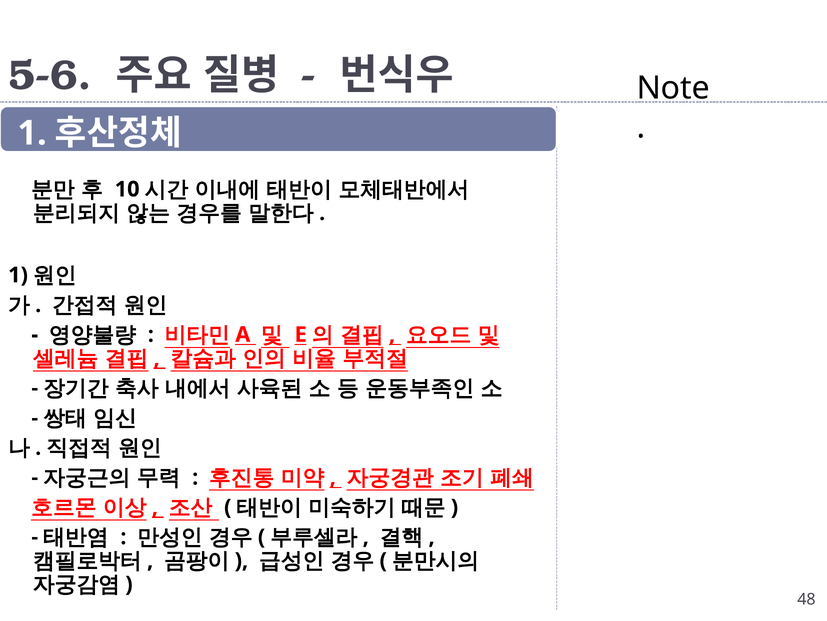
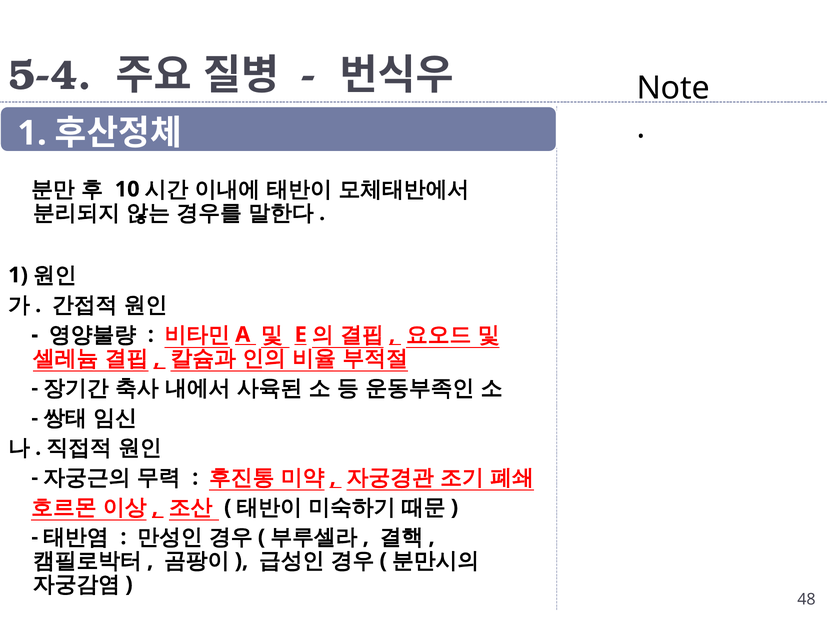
5-6: 5-6 -> 5-4
